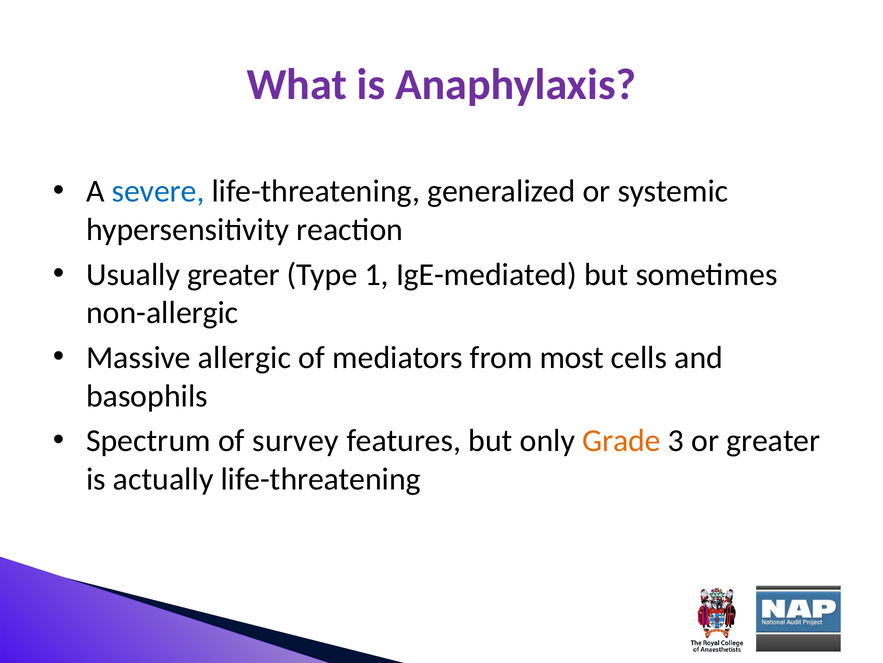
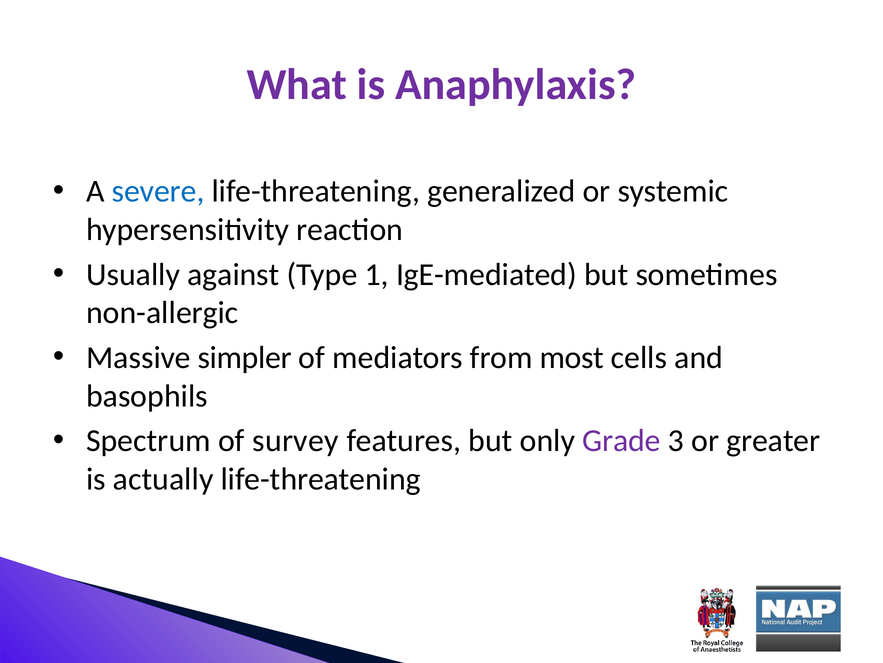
Usually greater: greater -> against
allergic: allergic -> simpler
Grade colour: orange -> purple
